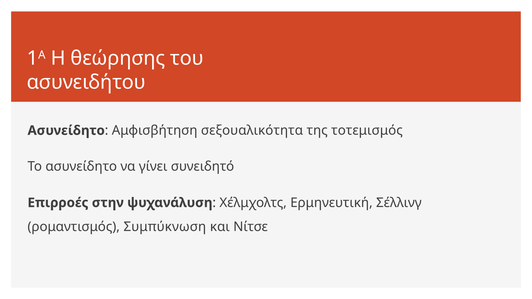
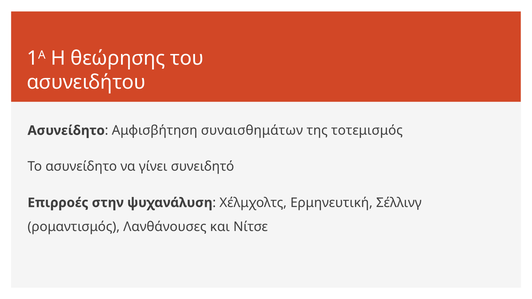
σεξουαλικότητα: σεξουαλικότητα -> συναισθημάτων
Συμπύκνωση: Συμπύκνωση -> Λανθάνουσες
